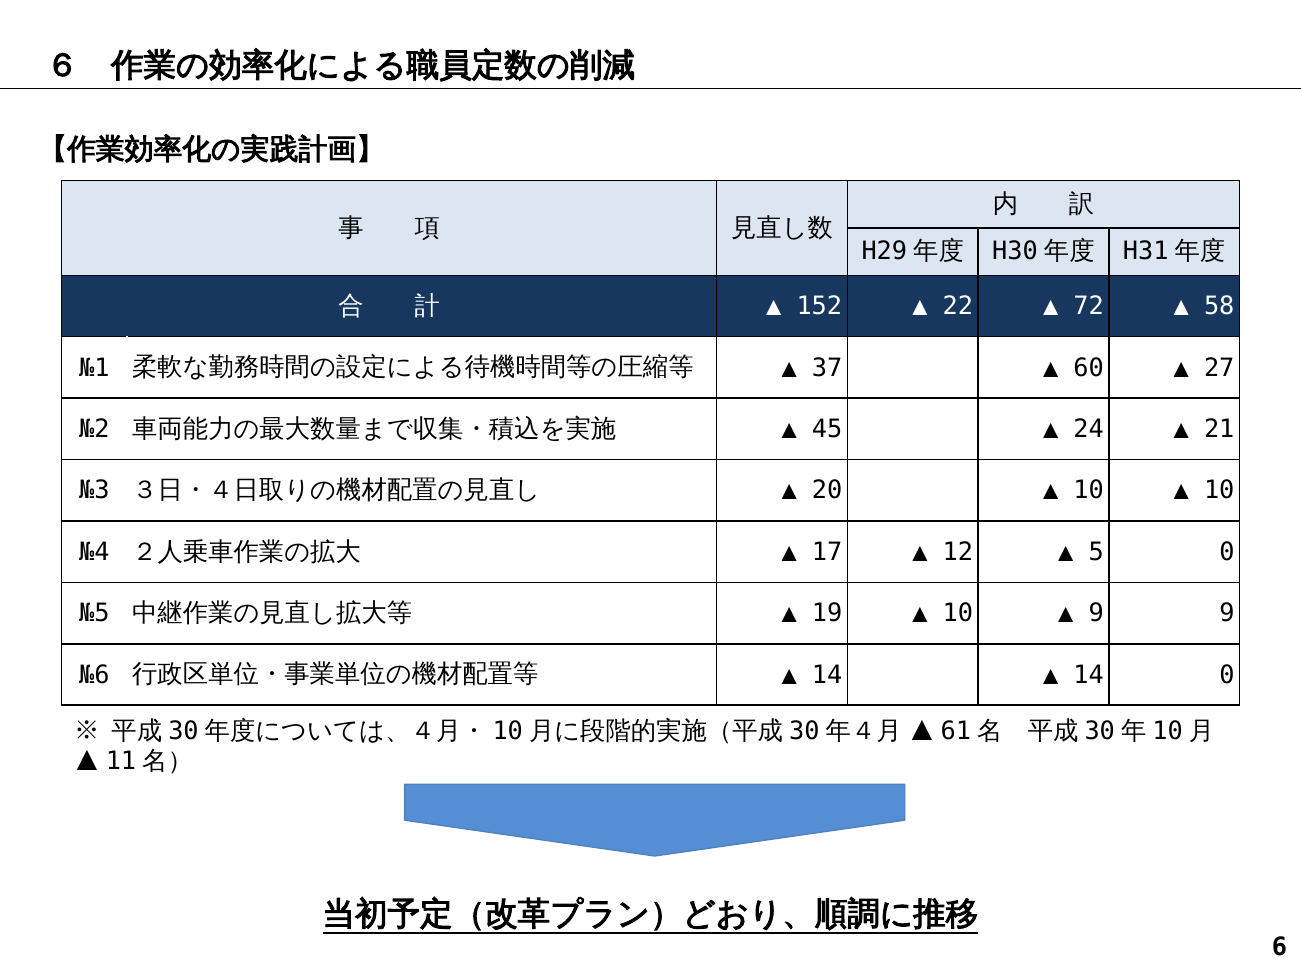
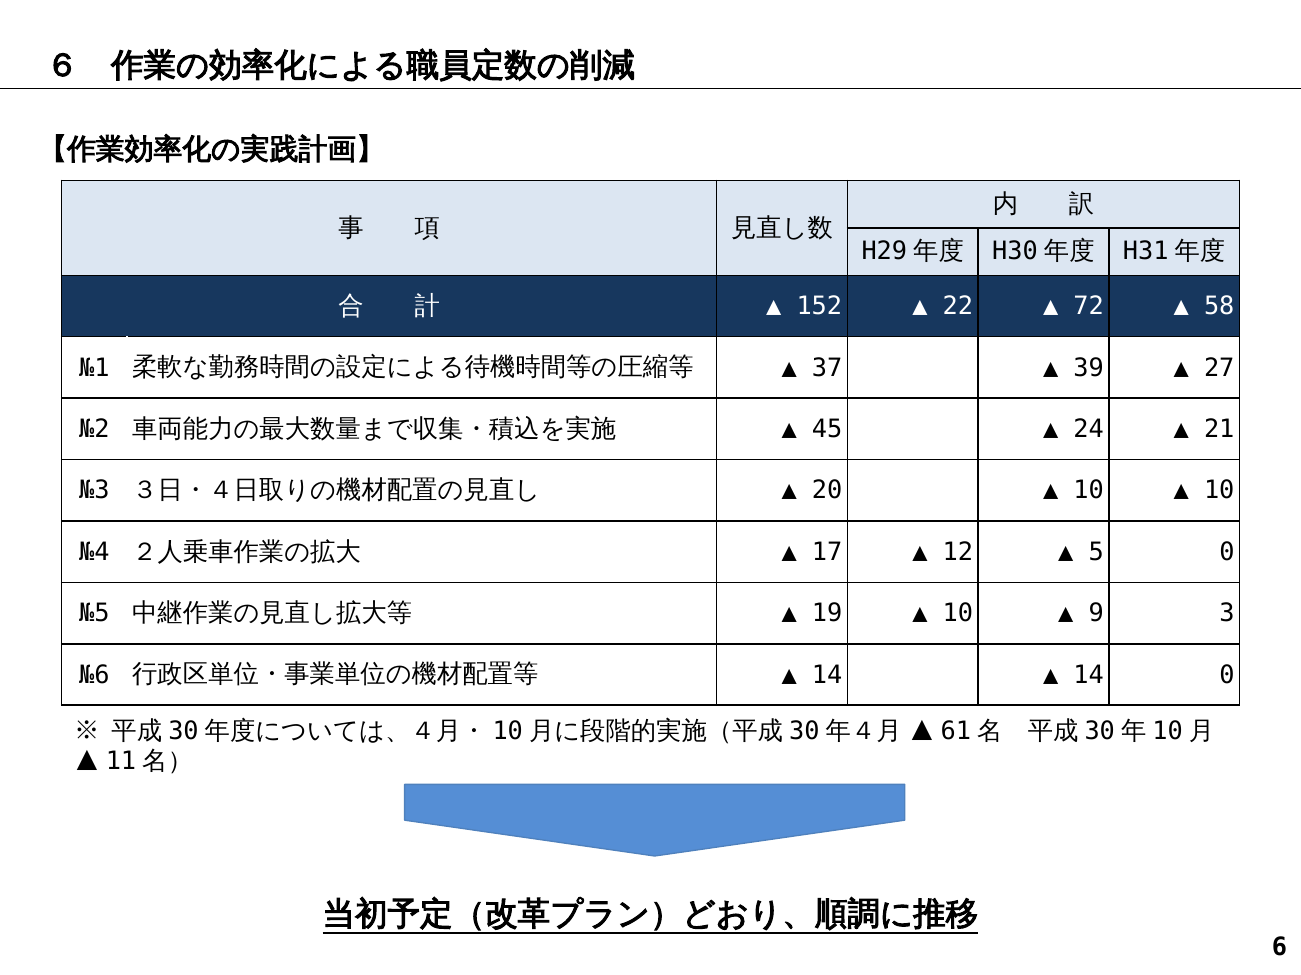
60: 60 -> 39
9 9: 9 -> 3
